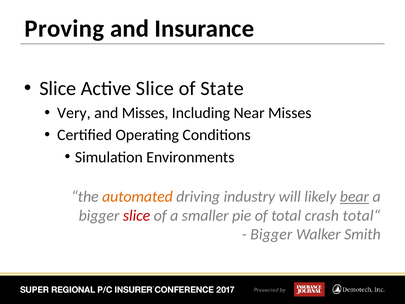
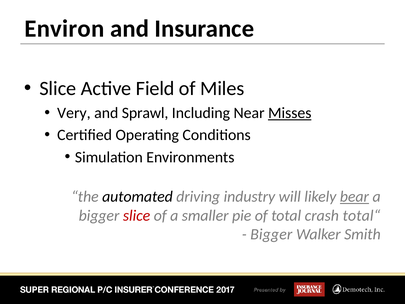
Proving: Proving -> Environ
Active Slice: Slice -> Field
State: State -> Miles
and Misses: Misses -> Sprawl
Misses at (290, 113) underline: none -> present
automated colour: orange -> black
